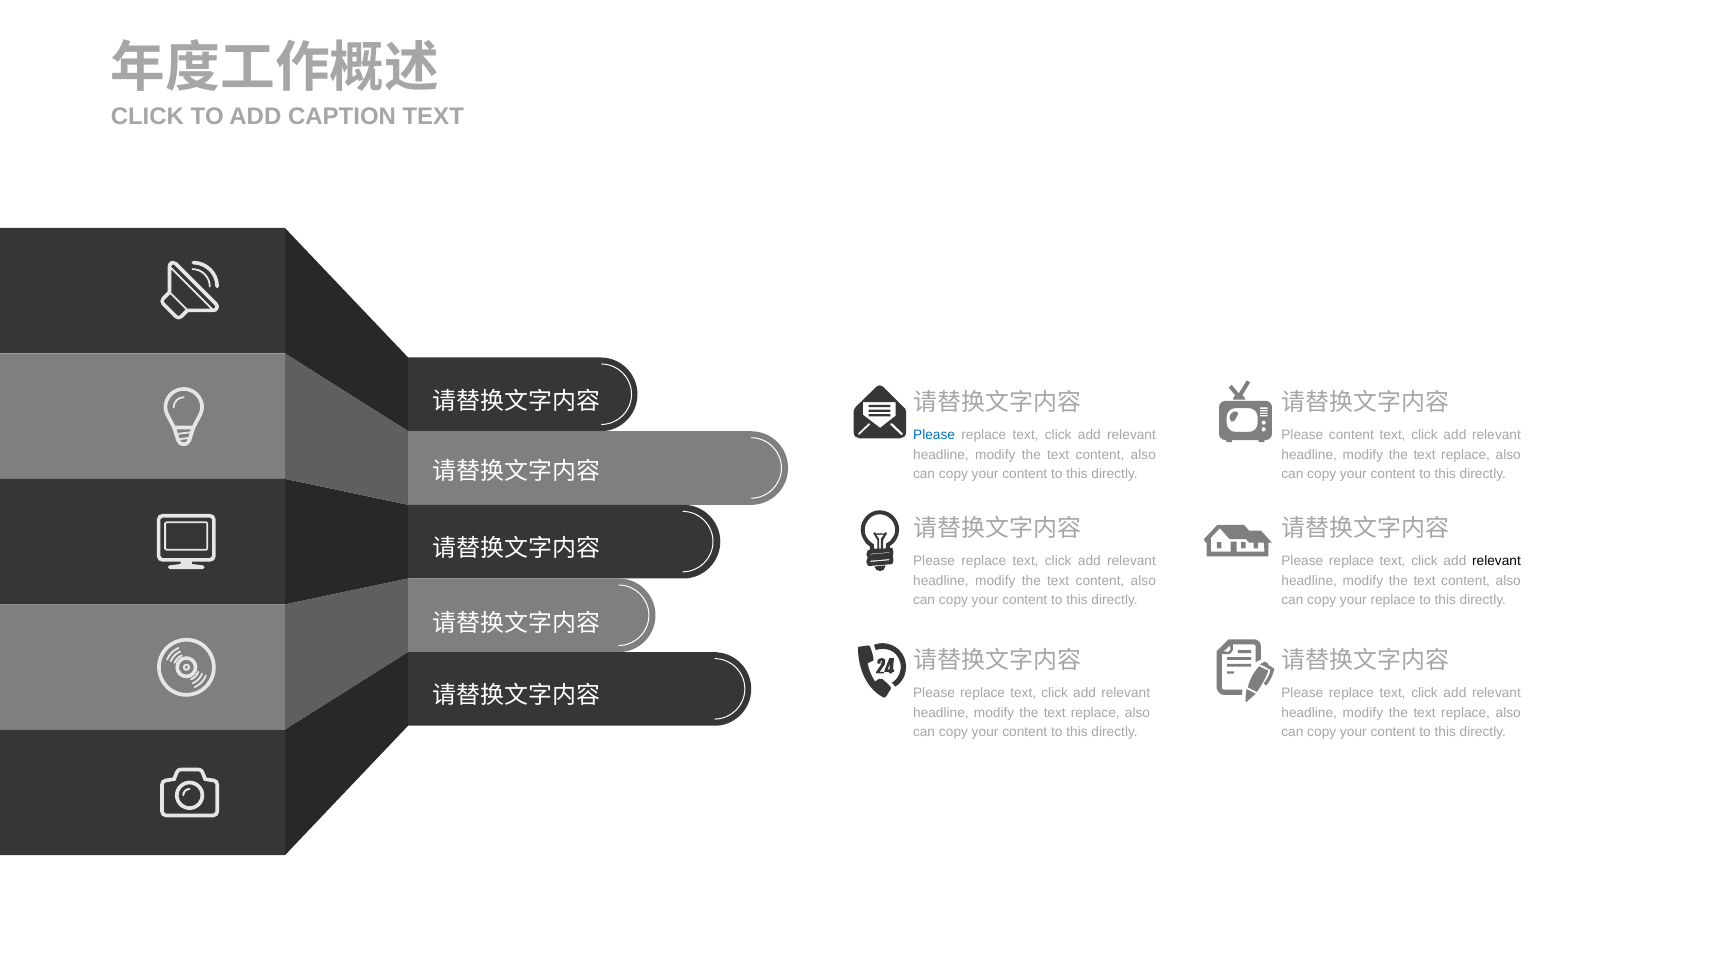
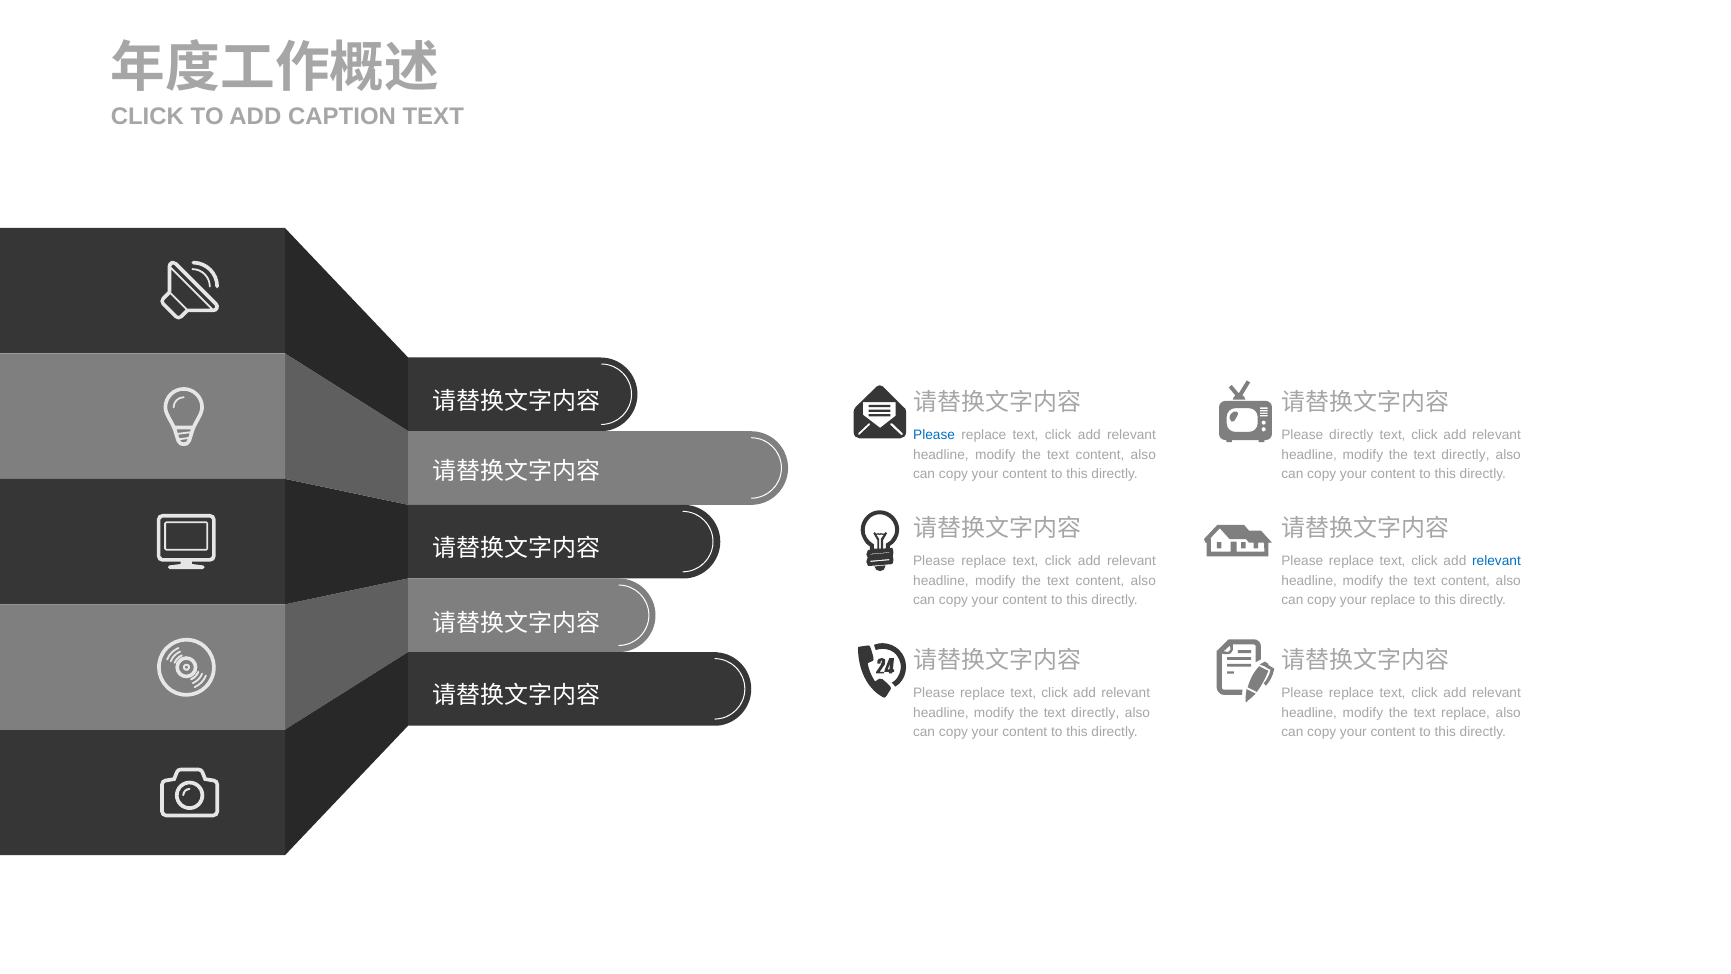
Please content: content -> directly
replace at (1466, 454): replace -> directly
relevant at (1496, 561) colour: black -> blue
replace at (1095, 712): replace -> directly
